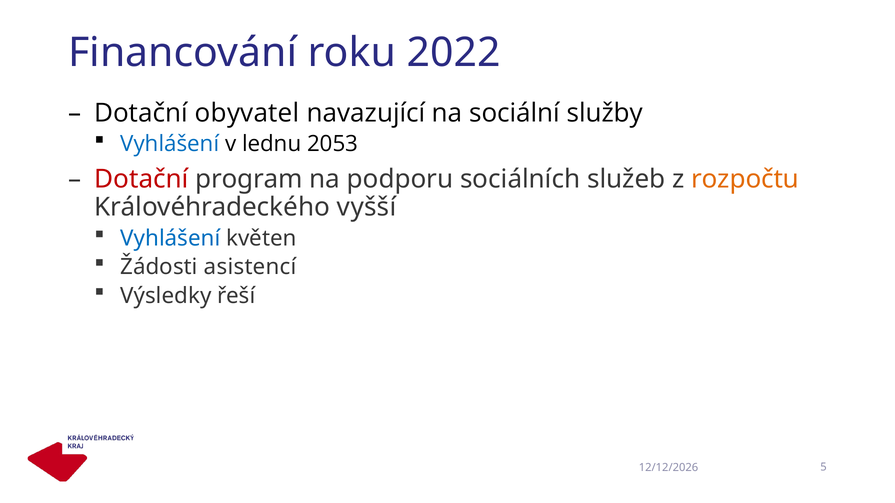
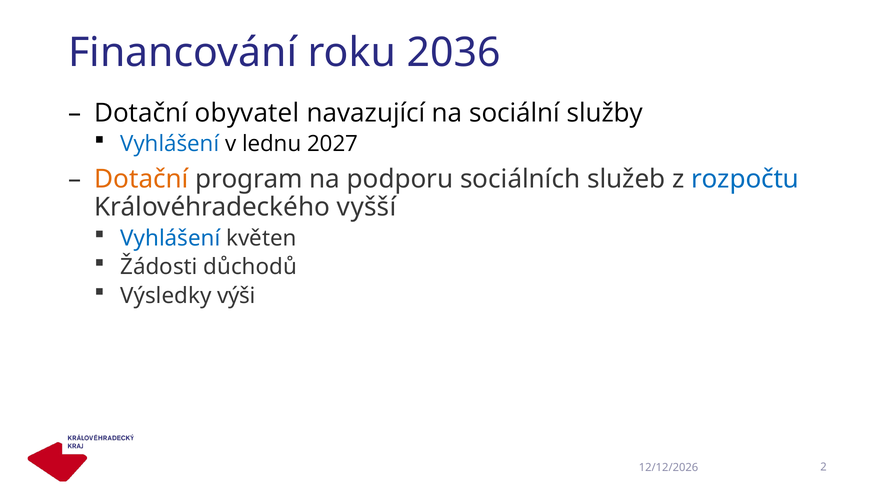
2022: 2022 -> 2036
2053: 2053 -> 2027
Dotační at (141, 179) colour: red -> orange
rozpočtu colour: orange -> blue
asistencí: asistencí -> důchodů
řeší: řeší -> výši
5: 5 -> 2
